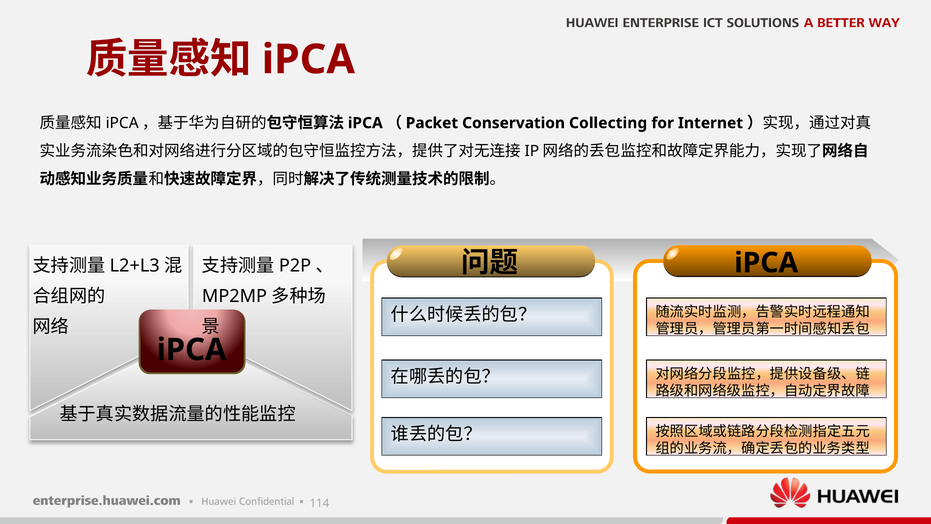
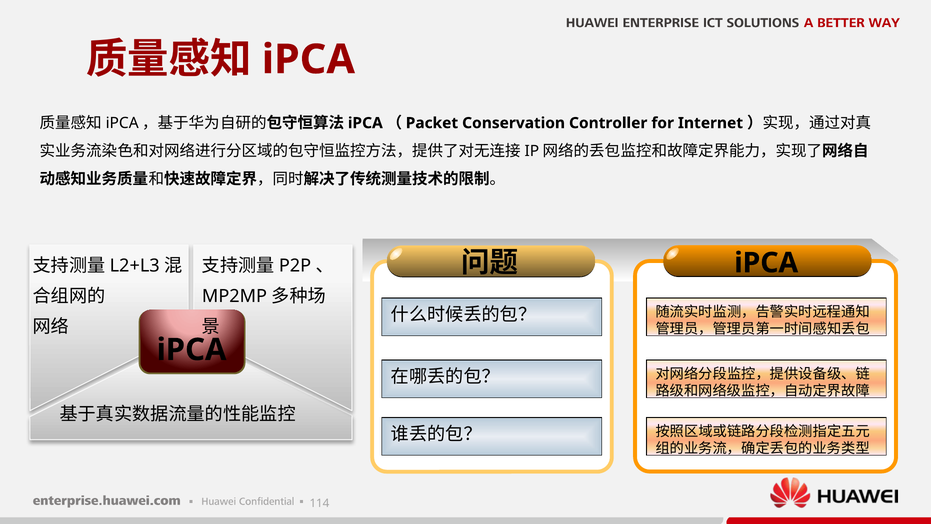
Collecting: Collecting -> Controller
